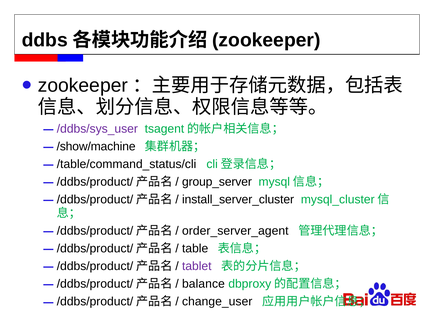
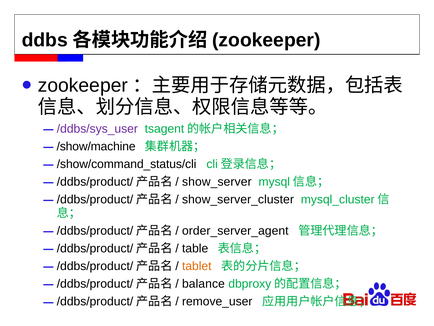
/table/command_status/cli: /table/command_status/cli -> /show/command_status/cli
group_server: group_server -> show_server
install_server_cluster: install_server_cluster -> show_server_cluster
tablet colour: purple -> orange
change_user: change_user -> remove_user
